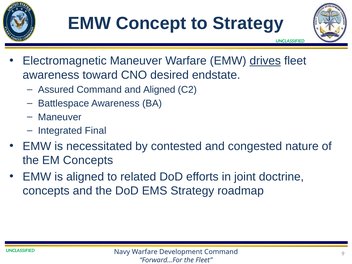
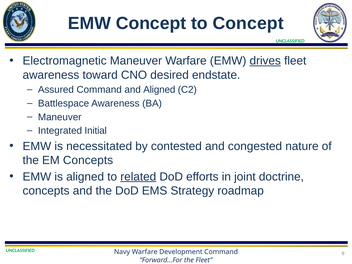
to Strategy: Strategy -> Concept
Final: Final -> Initial
related underline: none -> present
